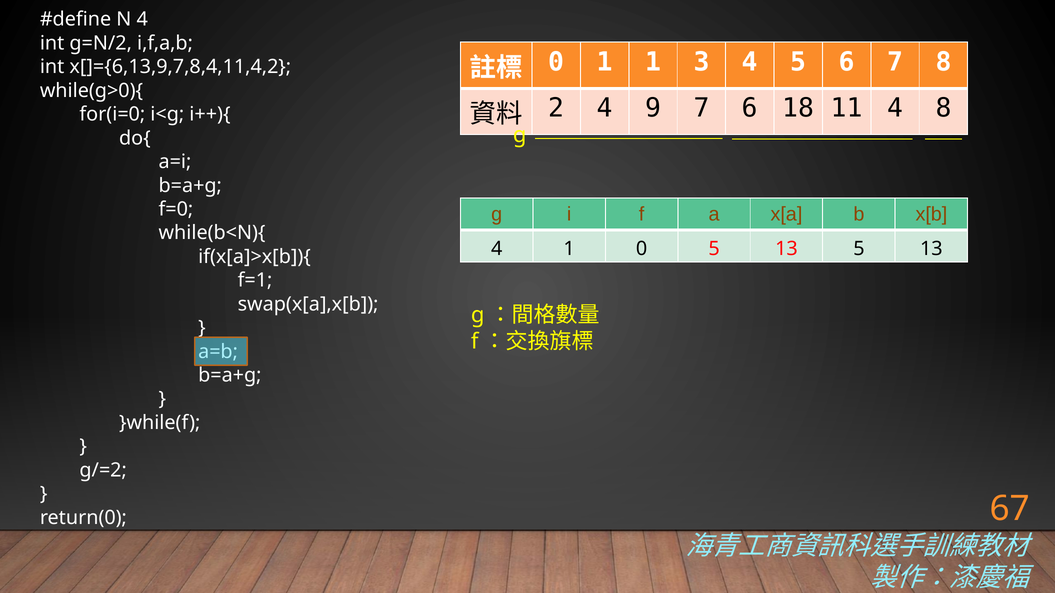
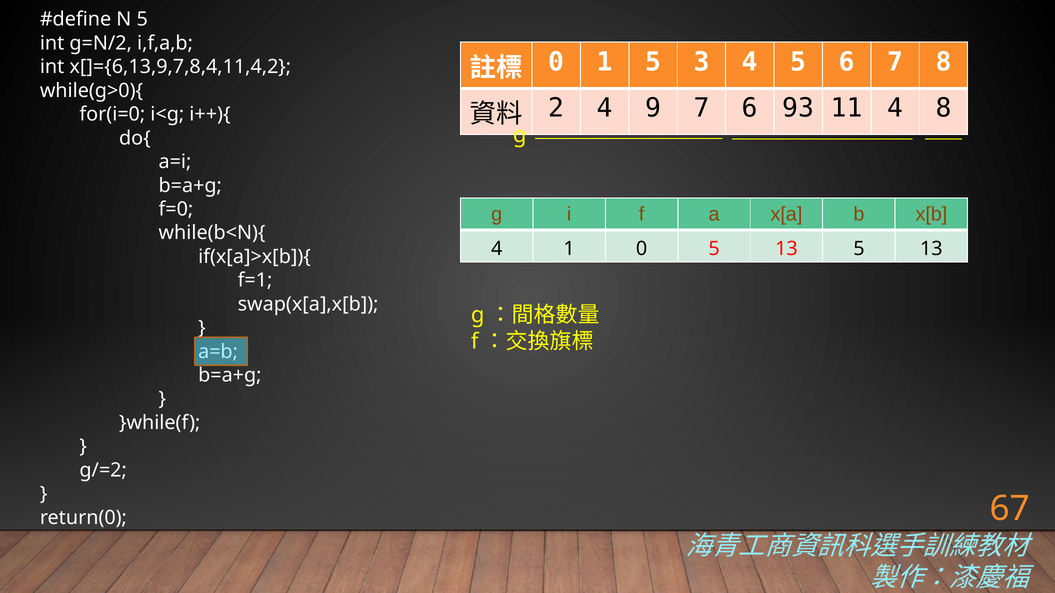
N 4: 4 -> 5
1 1: 1 -> 5
18: 18 -> 93
